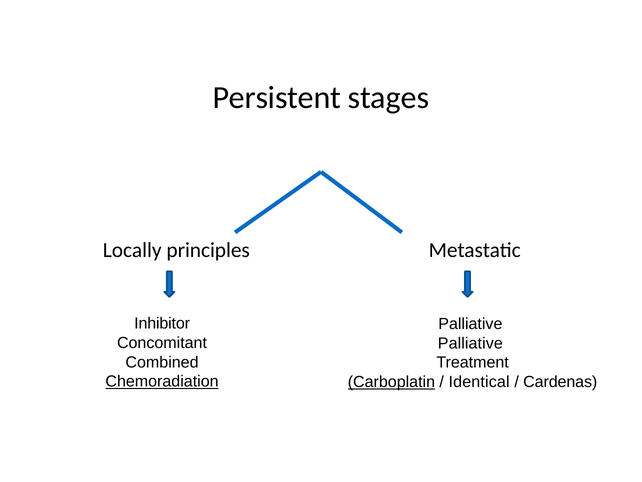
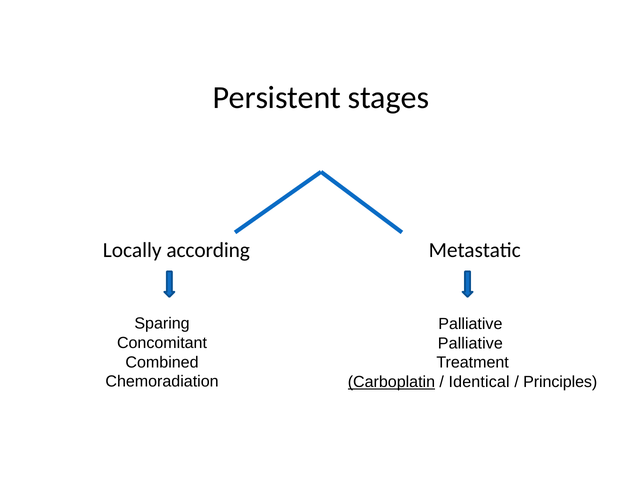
principles: principles -> according
Inhibitor: Inhibitor -> Sparing
Chemoradiation underline: present -> none
Cardenas: Cardenas -> Principles
